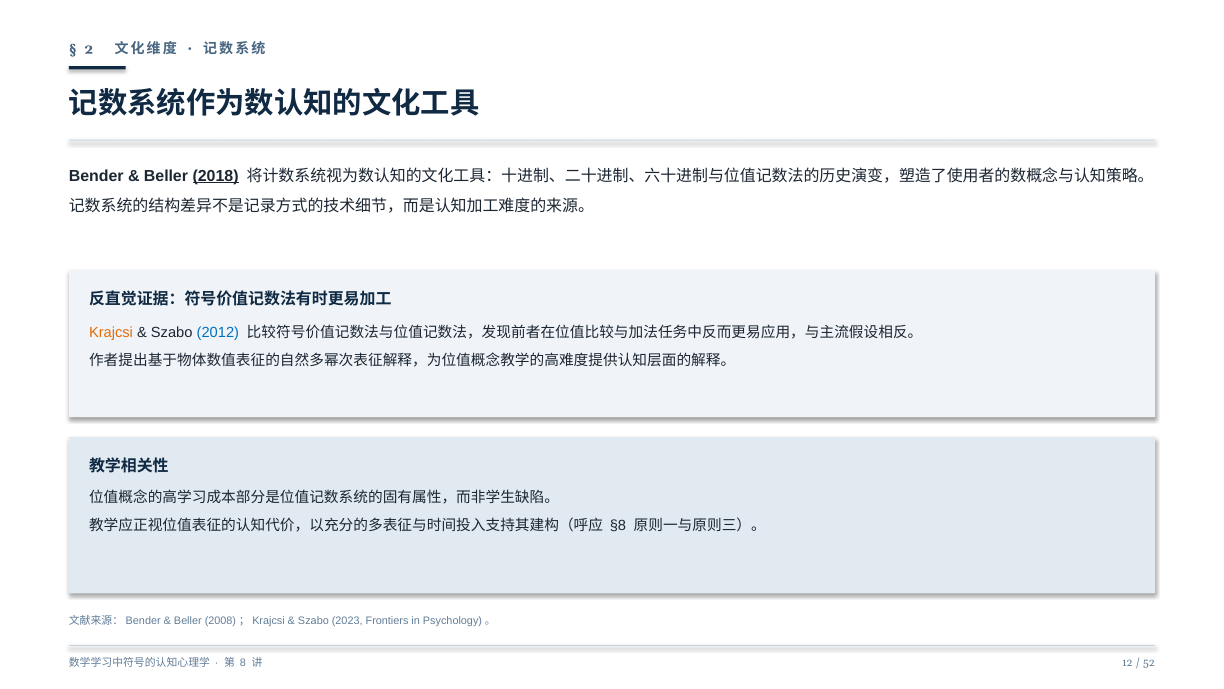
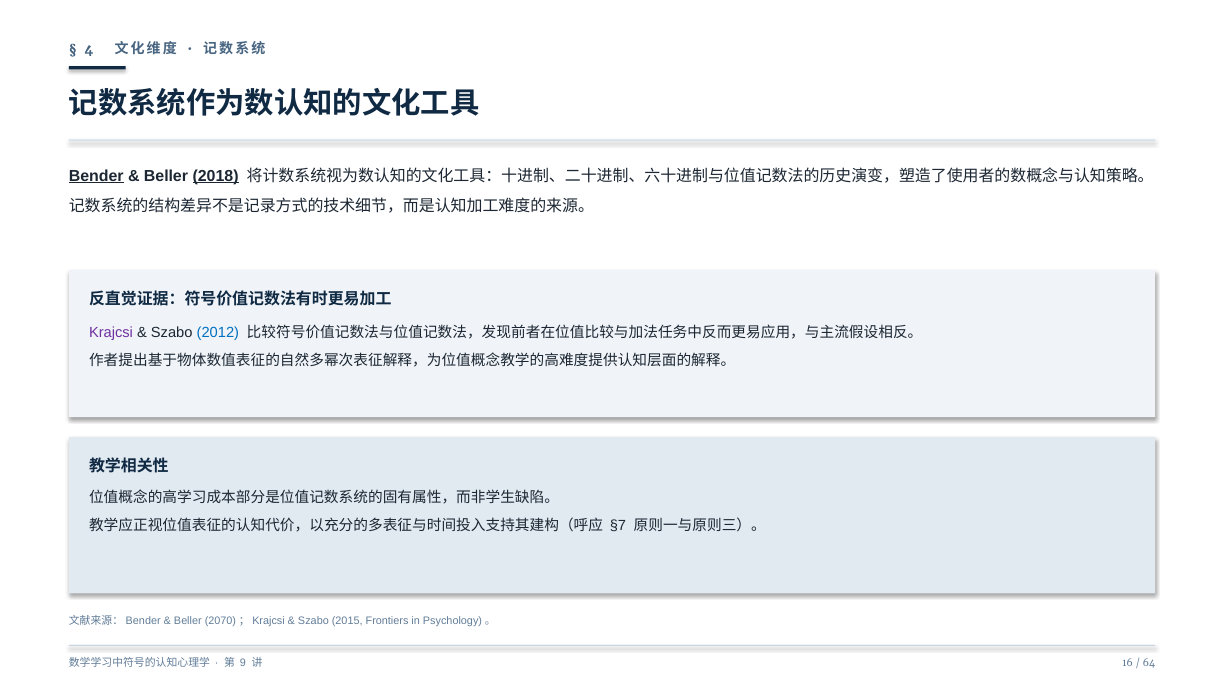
2: 2 -> 4
Bender underline: none -> present
Krajcsi colour: orange -> purple
§8: §8 -> §7
2008: 2008 -> 2070
2023: 2023 -> 2015
8: 8 -> 9
12: 12 -> 16
52: 52 -> 64
